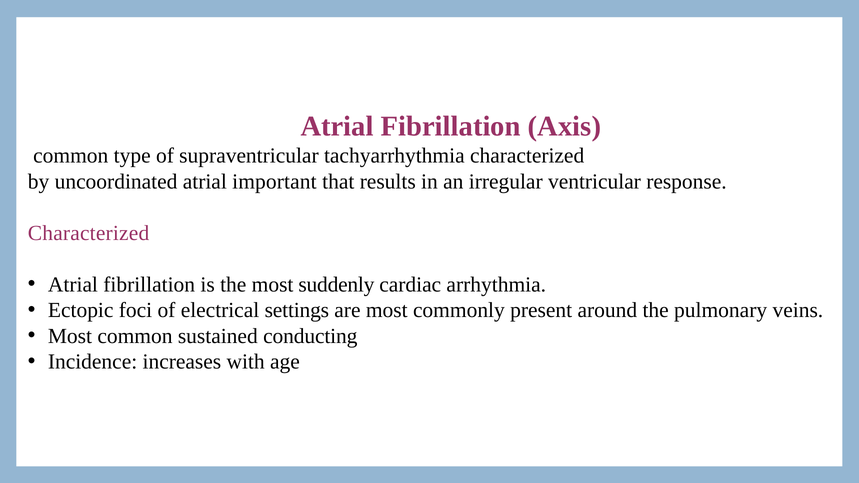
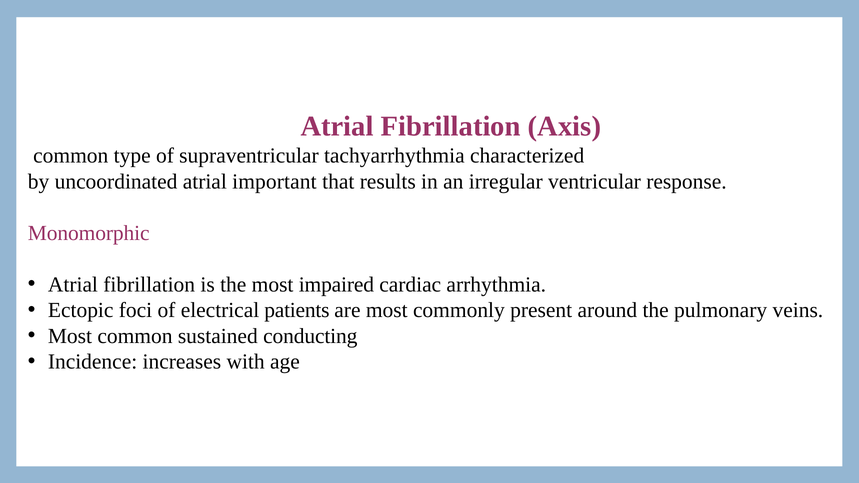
Characterized at (89, 233): Characterized -> Monomorphic
suddenly: suddenly -> impaired
settings: settings -> patients
